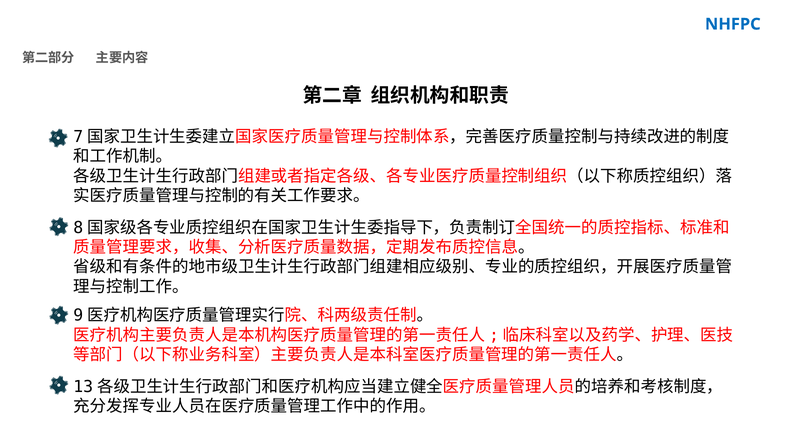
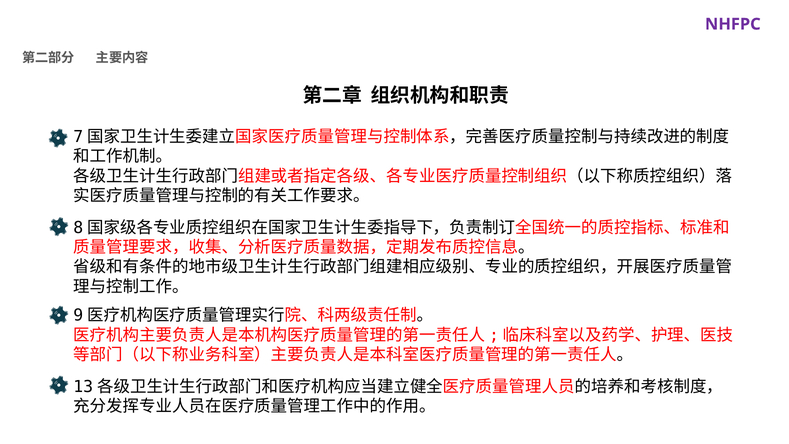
NHFPC colour: blue -> purple
